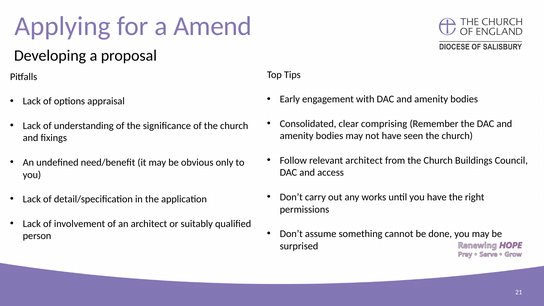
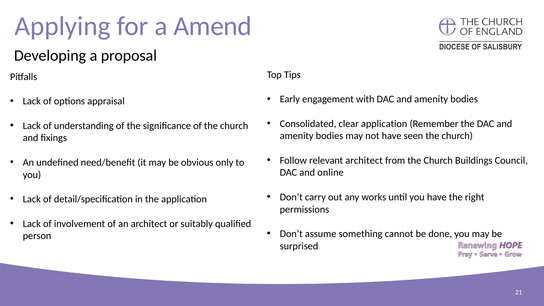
clear comprising: comprising -> application
access: access -> online
